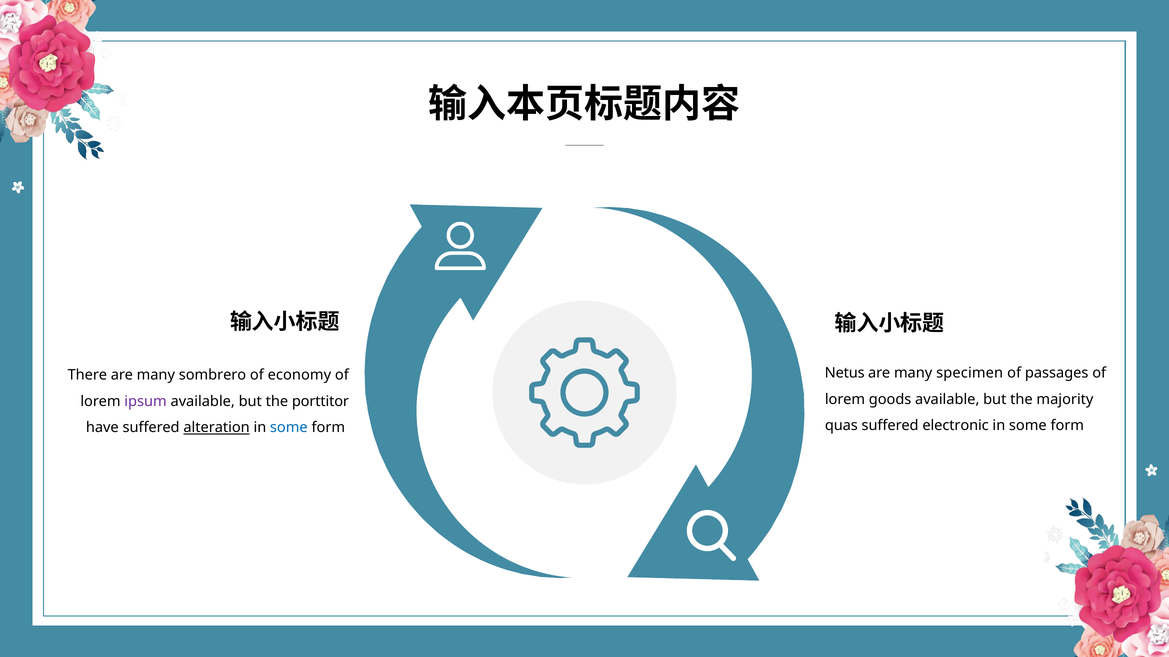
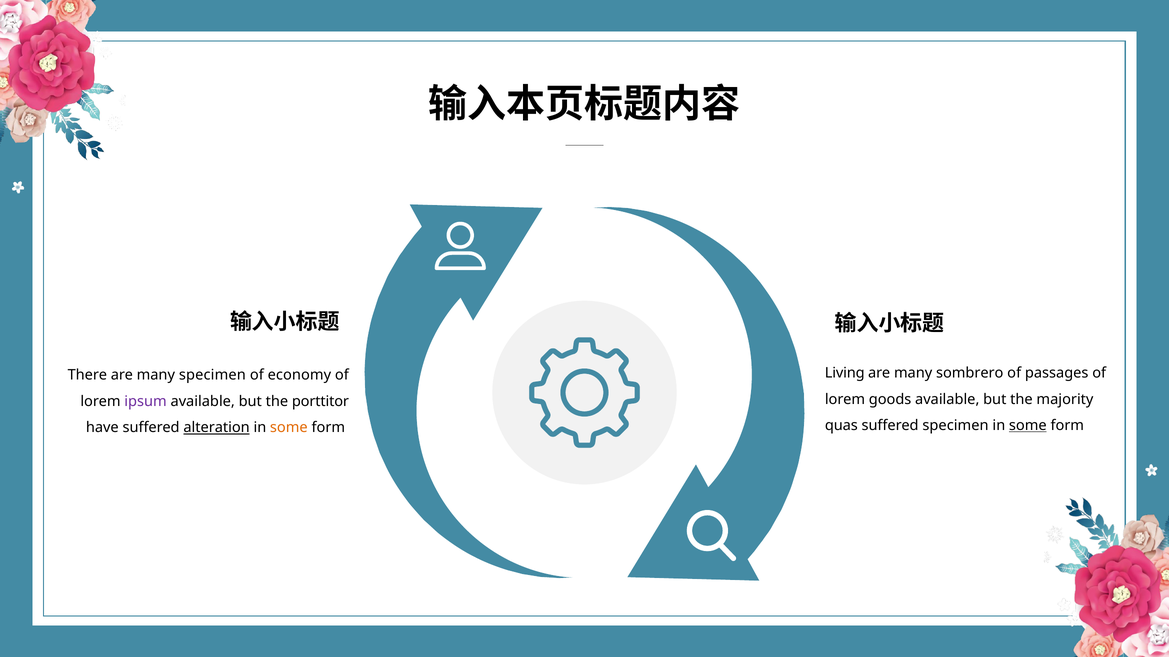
Netus: Netus -> Living
specimen: specimen -> sombrero
many sombrero: sombrero -> specimen
suffered electronic: electronic -> specimen
some at (1028, 426) underline: none -> present
some at (289, 428) colour: blue -> orange
